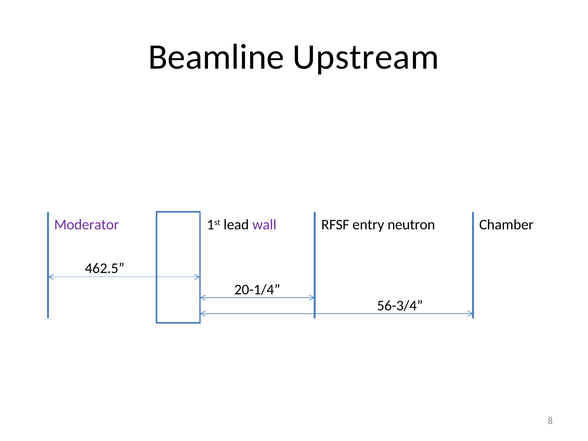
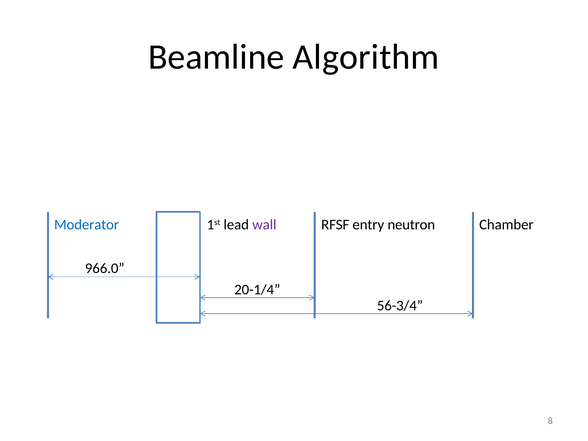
Upstream: Upstream -> Algorithm
Moderator colour: purple -> blue
462.5: 462.5 -> 966.0
